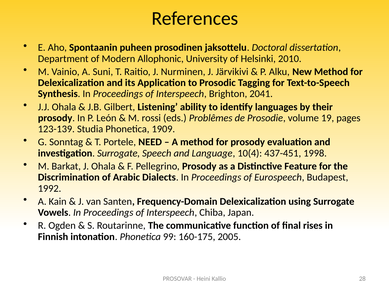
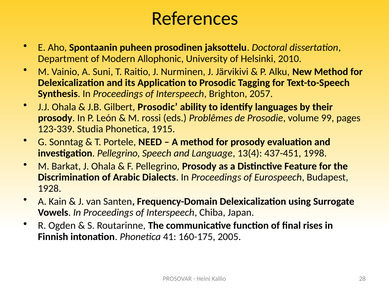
2041: 2041 -> 2057
Gilbert Listening: Listening -> Prosodic
19: 19 -> 99
123-139: 123-139 -> 123-339
1909: 1909 -> 1915
investigation Surrogate: Surrogate -> Pellegrino
10(4: 10(4 -> 13(4
1992: 1992 -> 1928
99: 99 -> 41
